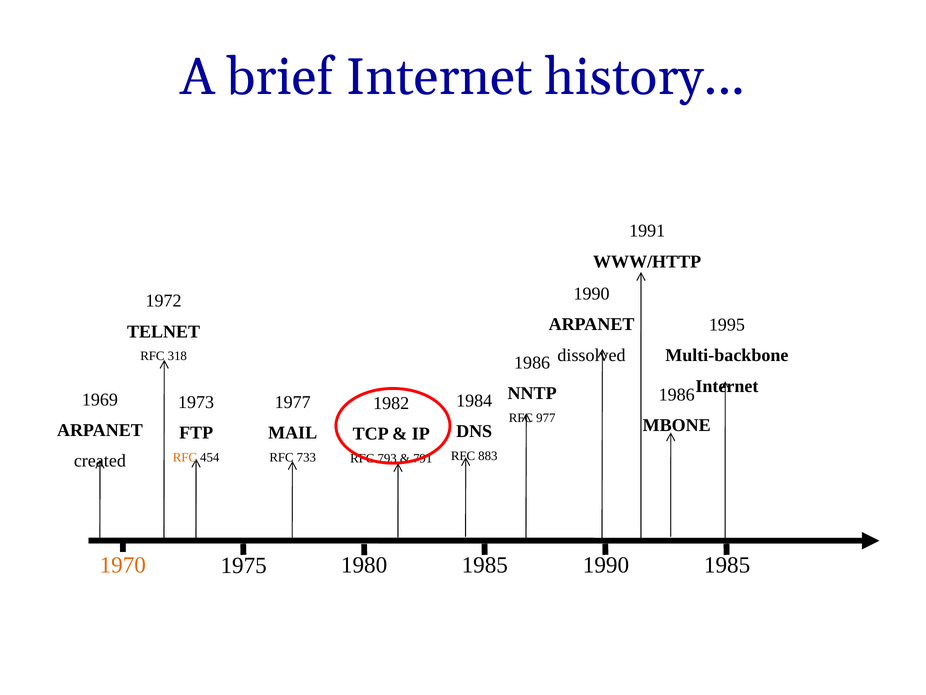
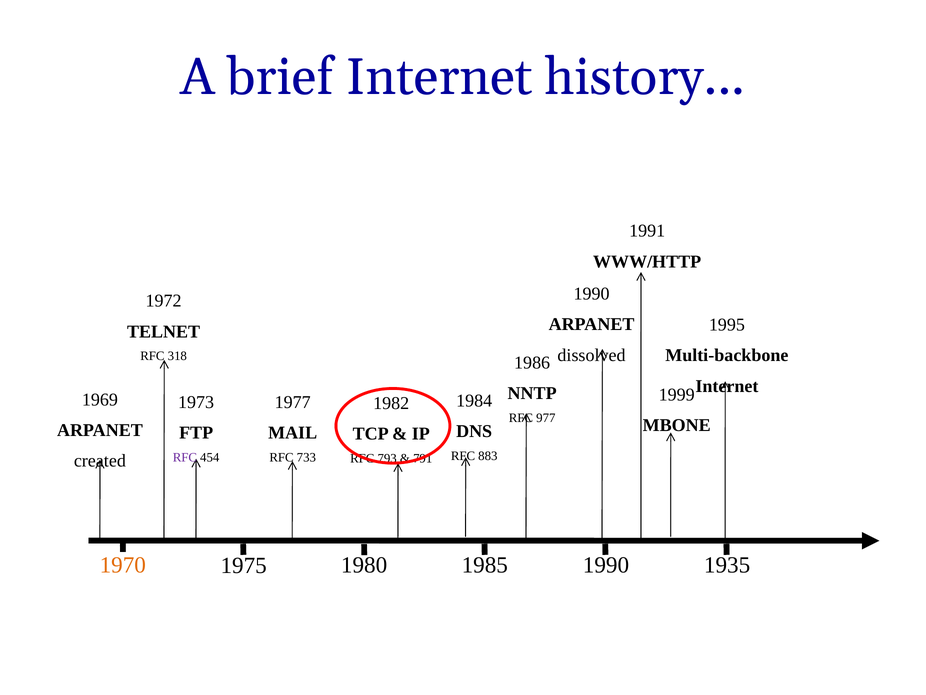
1986 at (677, 394): 1986 -> 1999
RFC at (185, 457) colour: orange -> purple
1990 1985: 1985 -> 1935
